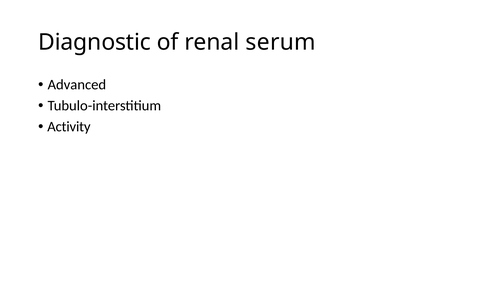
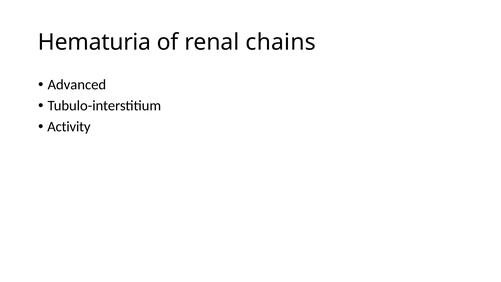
Diagnostic: Diagnostic -> Hematuria
serum: serum -> chains
